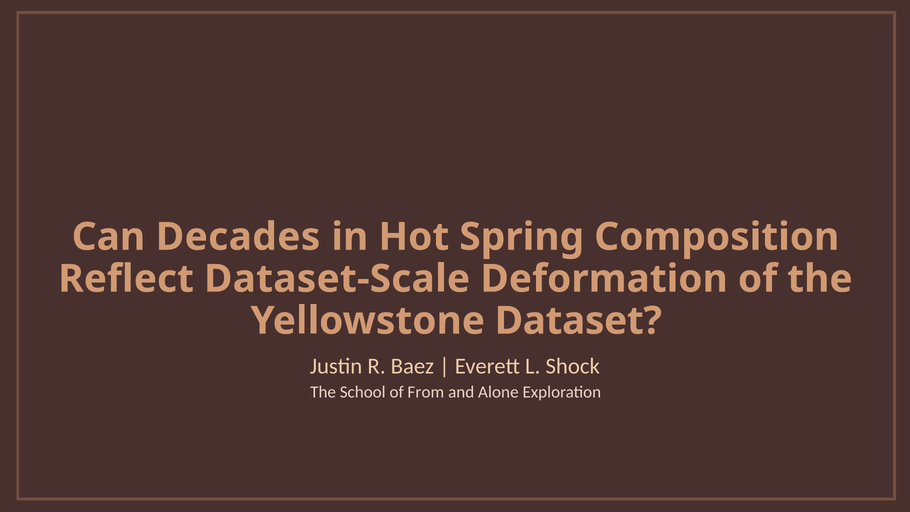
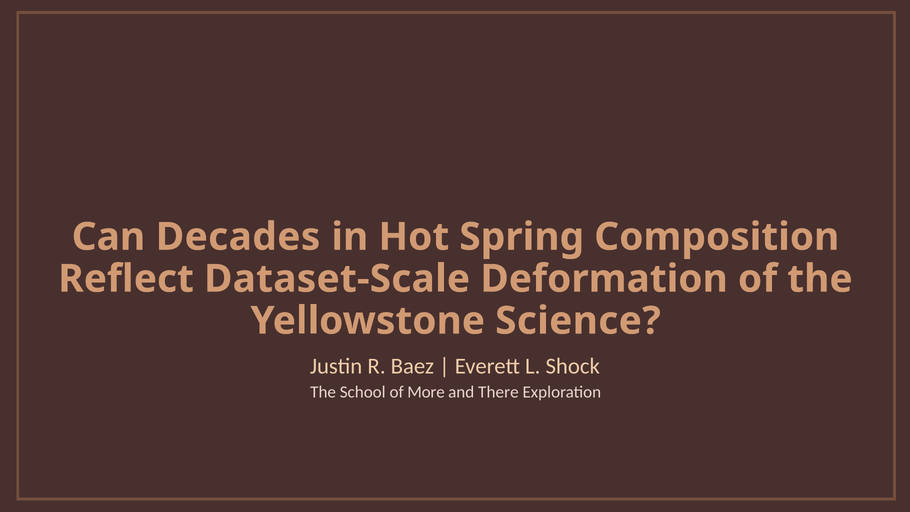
Dataset: Dataset -> Science
From: From -> More
Alone: Alone -> There
